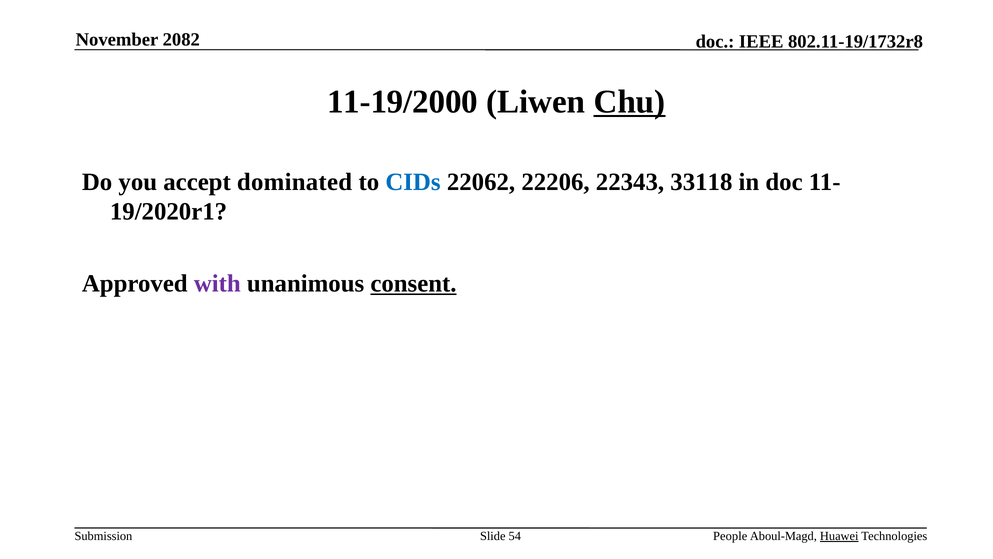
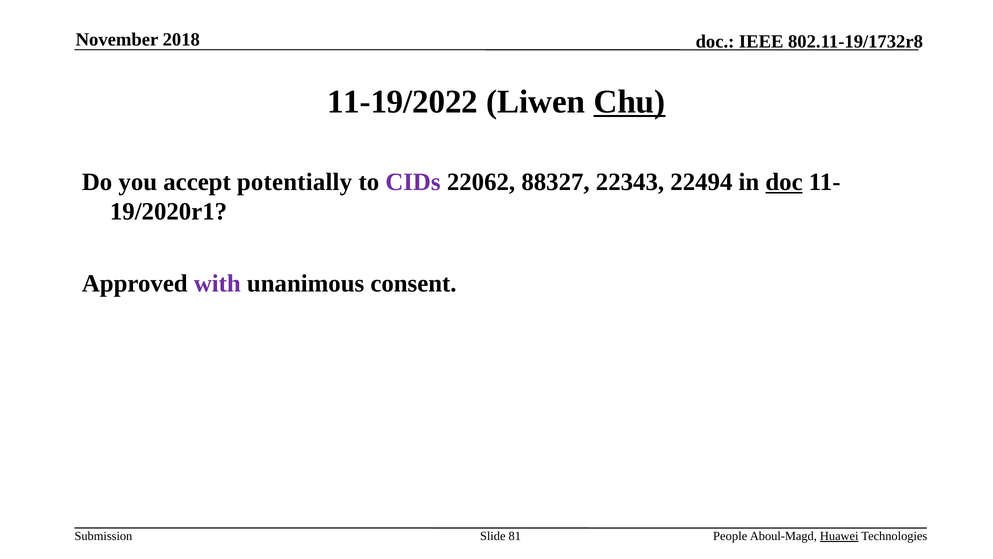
2082: 2082 -> 2018
11-19/2000: 11-19/2000 -> 11-19/2022
dominated: dominated -> potentially
CIDs colour: blue -> purple
22206: 22206 -> 88327
33118: 33118 -> 22494
doc at (784, 182) underline: none -> present
consent underline: present -> none
54: 54 -> 81
